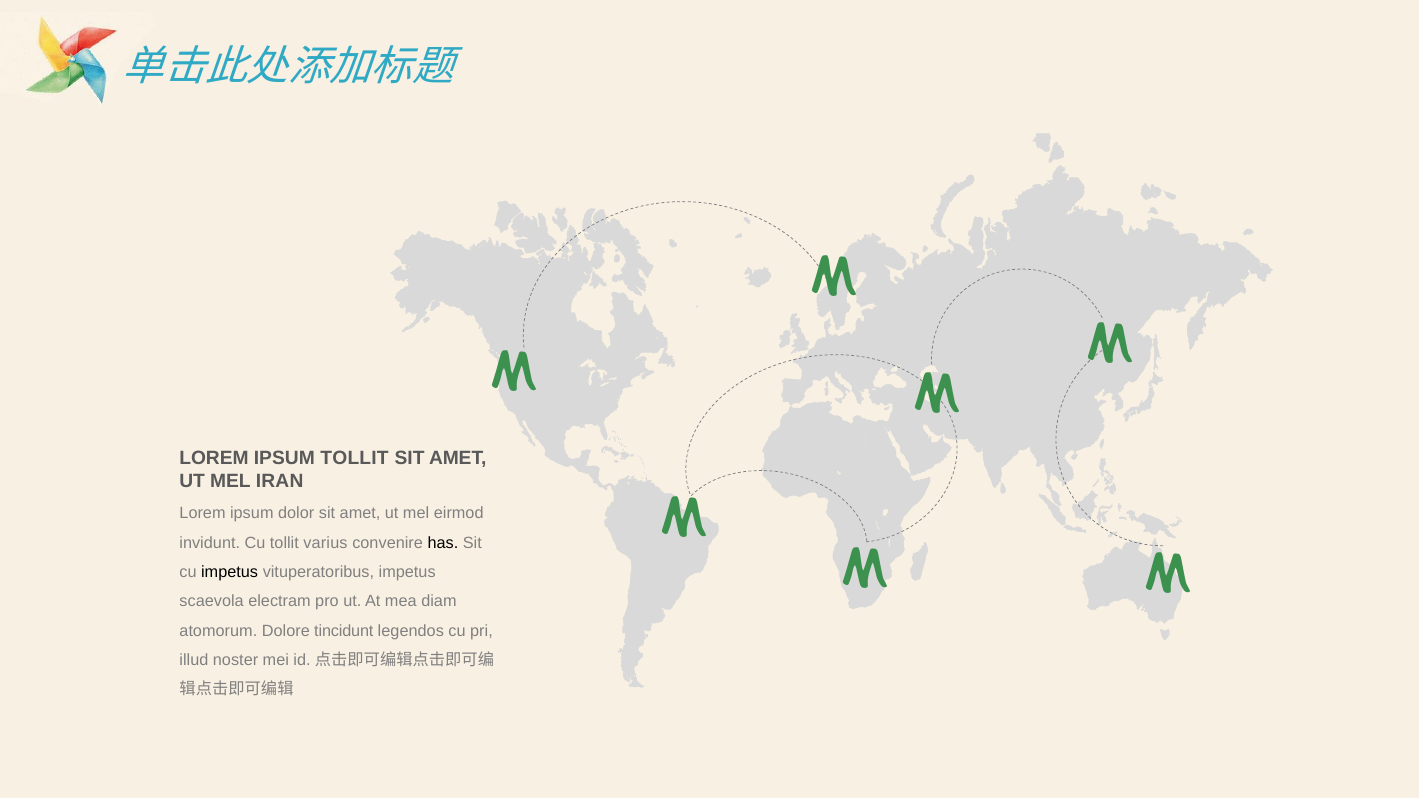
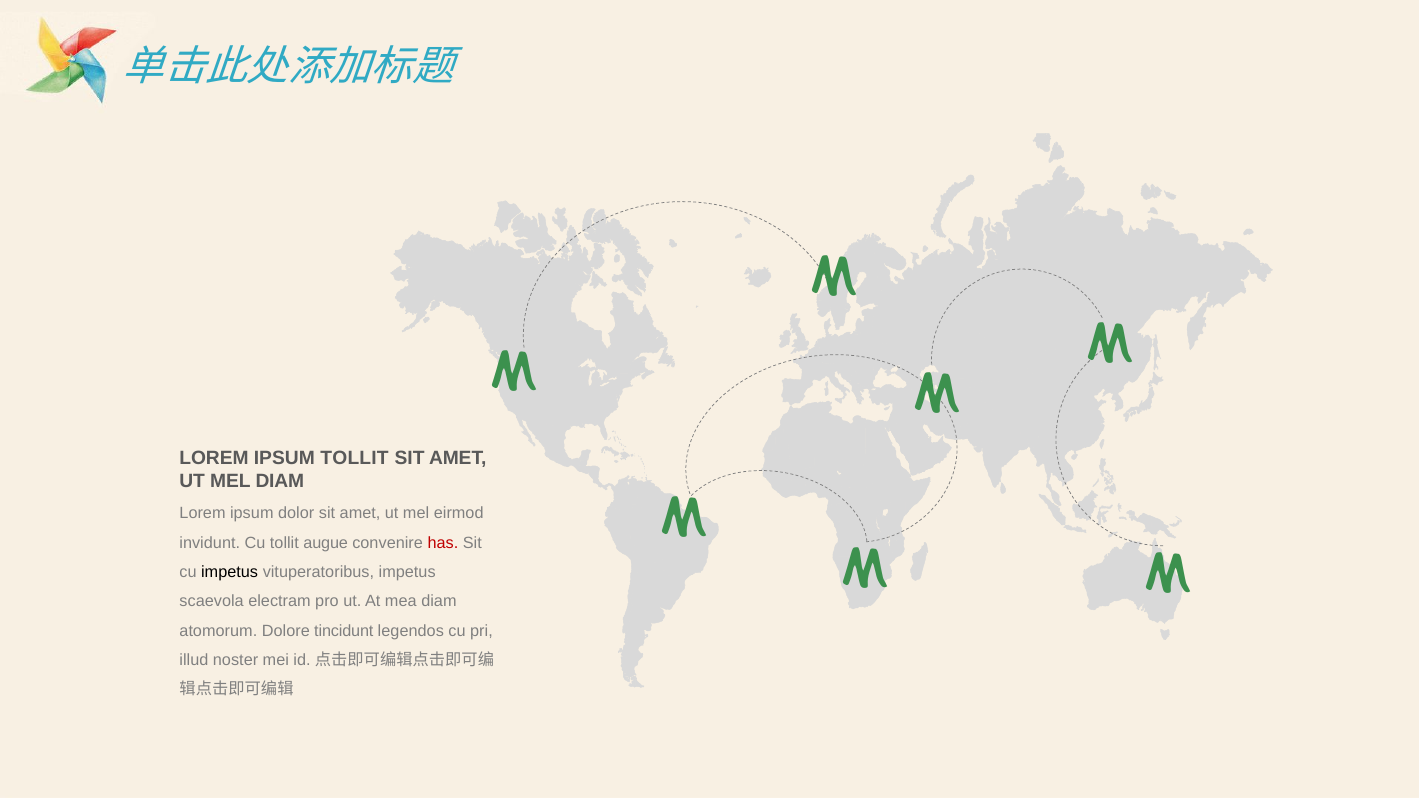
MEL IRAN: IRAN -> DIAM
varius: varius -> augue
has colour: black -> red
